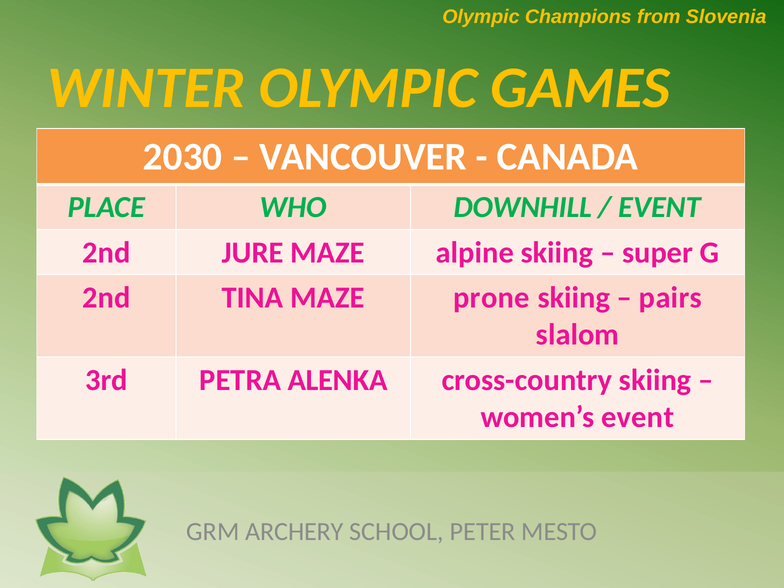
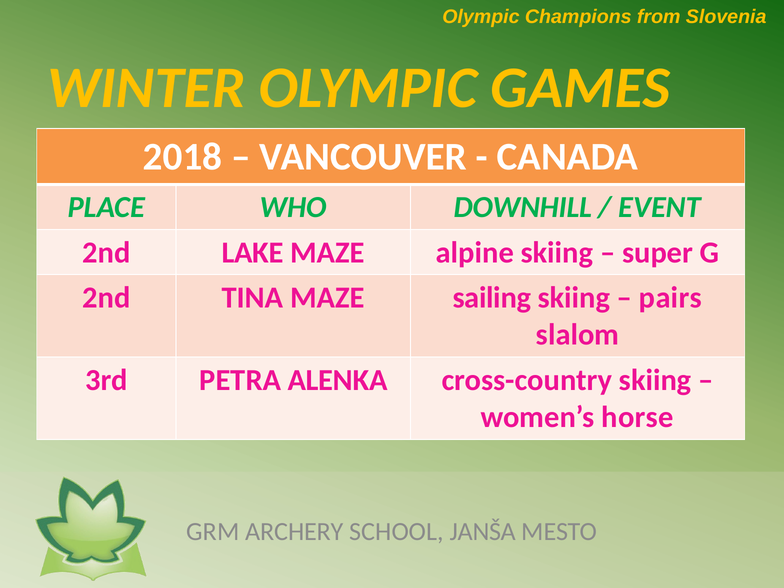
2030: 2030 -> 2018
JURE: JURE -> LAKE
prone: prone -> sailing
women’s event: event -> horse
PETER: PETER -> JANŠA
